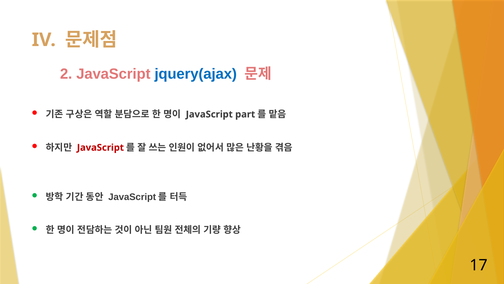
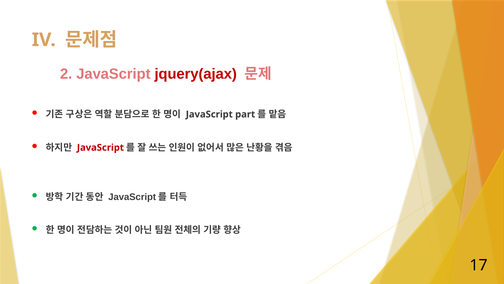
jquery(ajax colour: blue -> red
